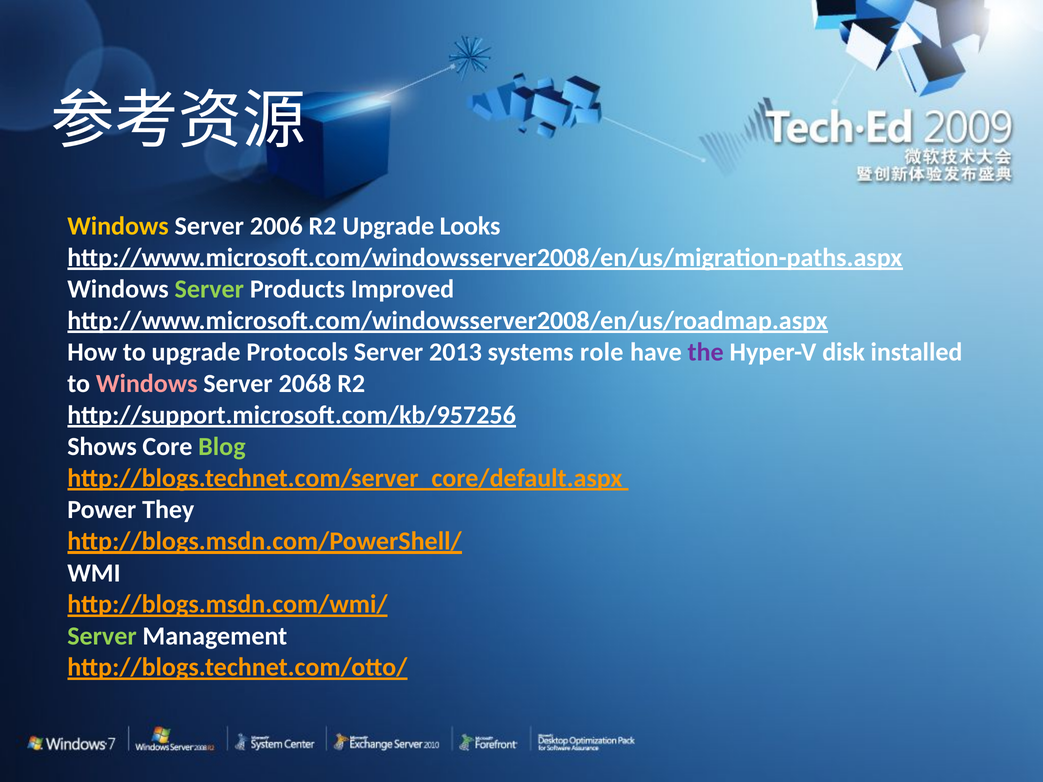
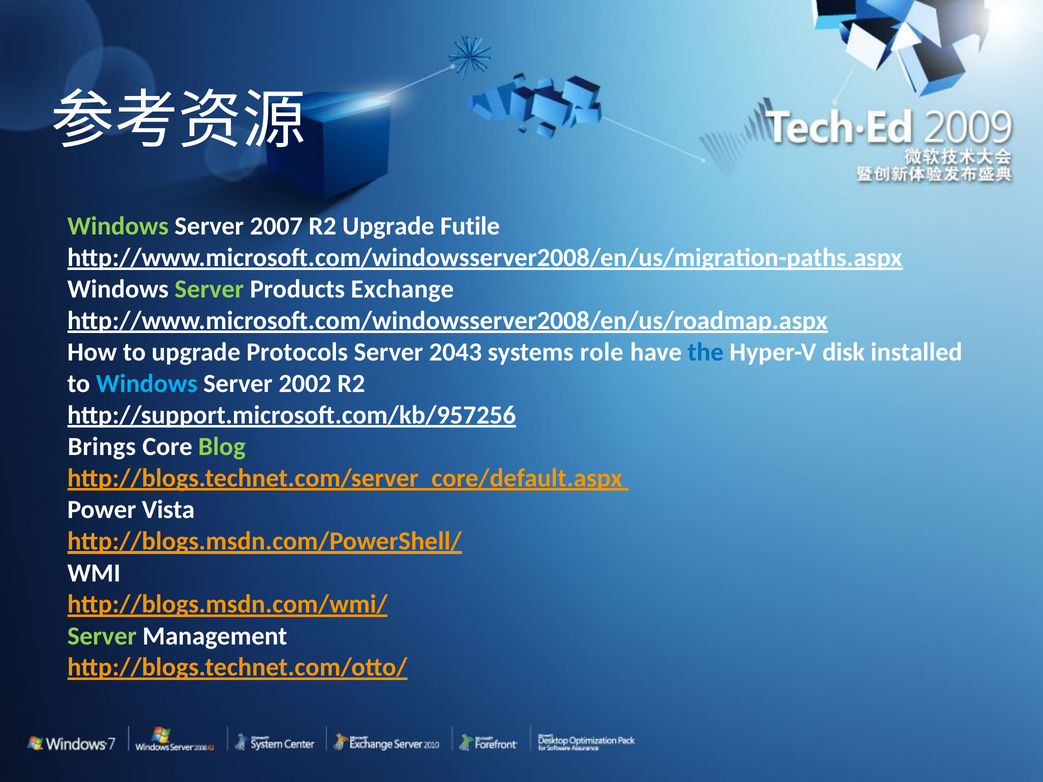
Windows at (118, 226) colour: yellow -> light green
2006: 2006 -> 2007
Looks: Looks -> Futile
Improved: Improved -> Exchange
2013: 2013 -> 2043
the colour: purple -> blue
Windows at (147, 384) colour: pink -> light blue
2068: 2068 -> 2002
Shows: Shows -> Brings
They: They -> Vista
